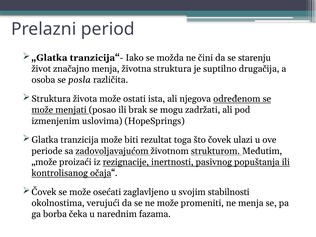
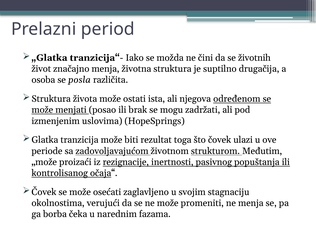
starenju: starenju -> životnih
stabilnosti: stabilnosti -> stagnaciju
